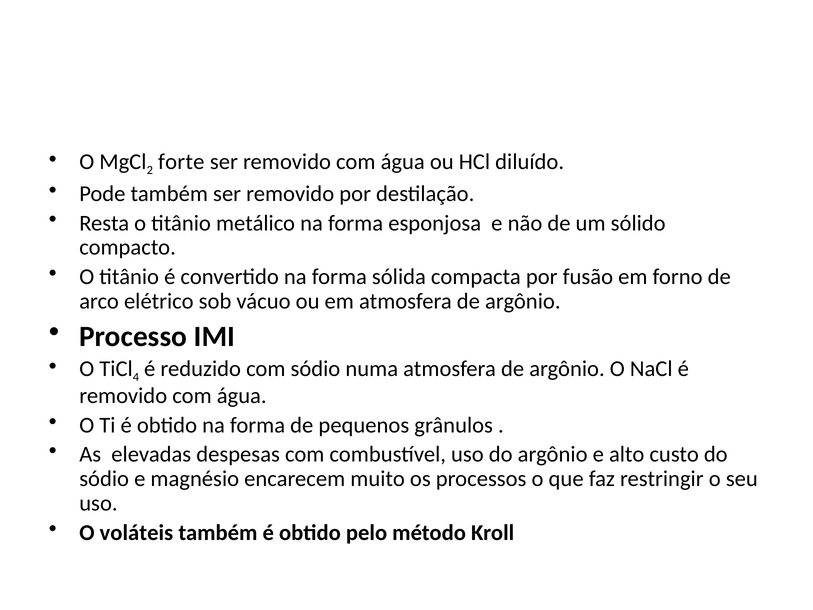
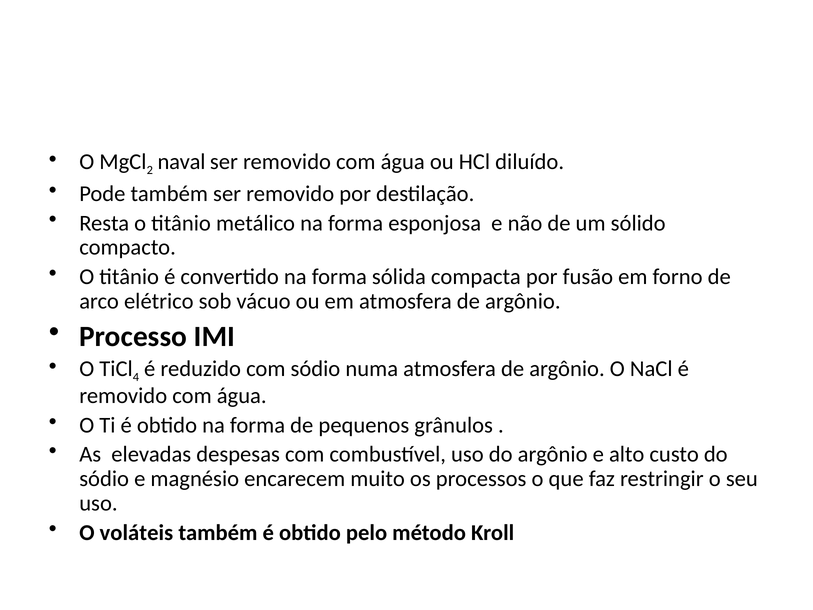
forte: forte -> naval
